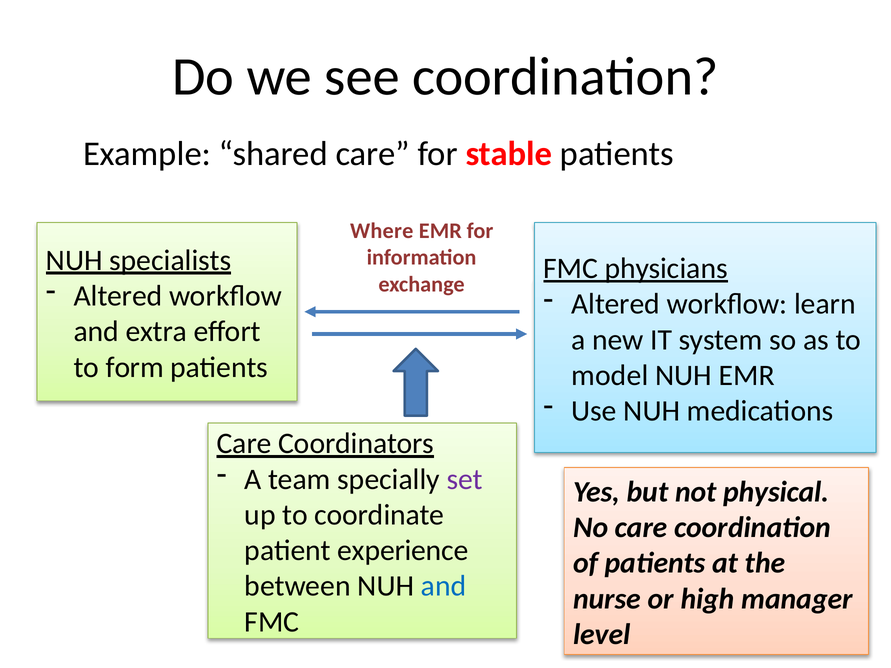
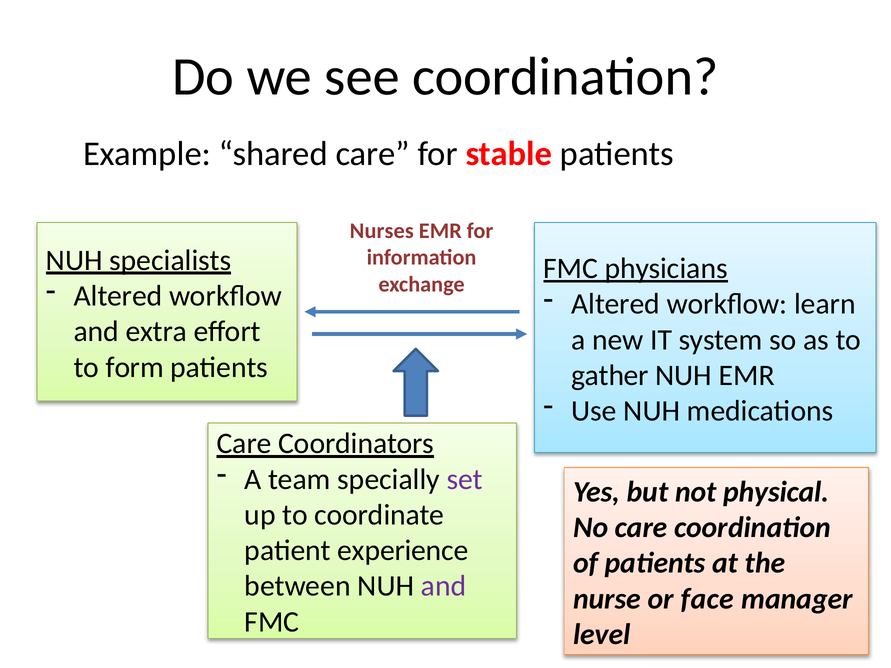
Where: Where -> Nurses
model: model -> gather
and at (444, 586) colour: blue -> purple
high: high -> face
